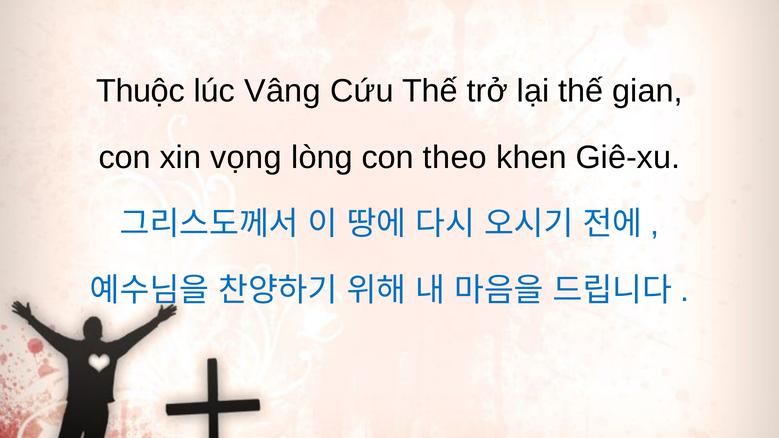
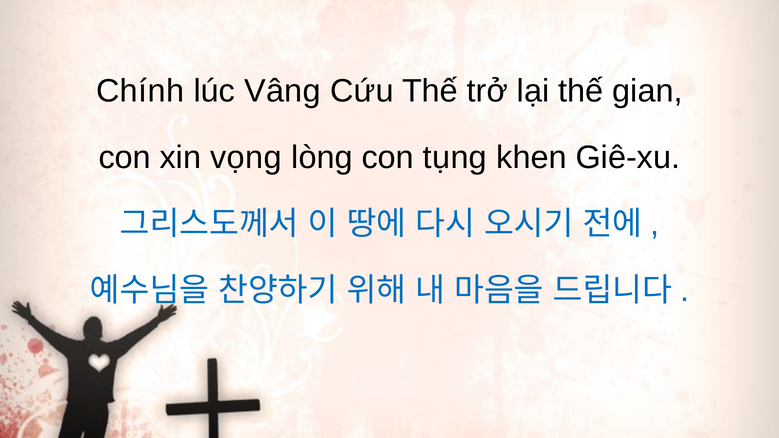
Thuộc: Thuộc -> Chính
theo: theo -> tụng
